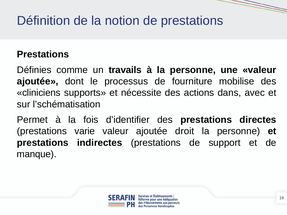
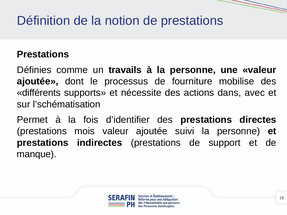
cliniciens: cliniciens -> différents
varie: varie -> mois
droit: droit -> suivi
